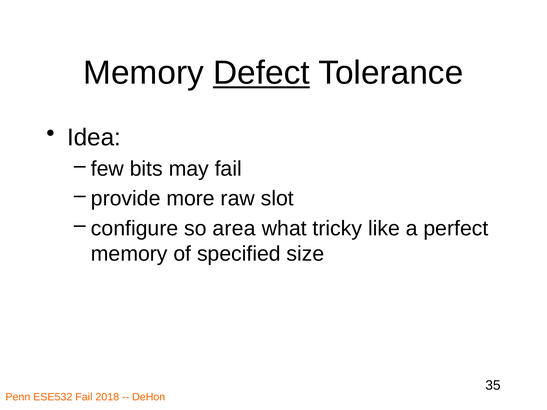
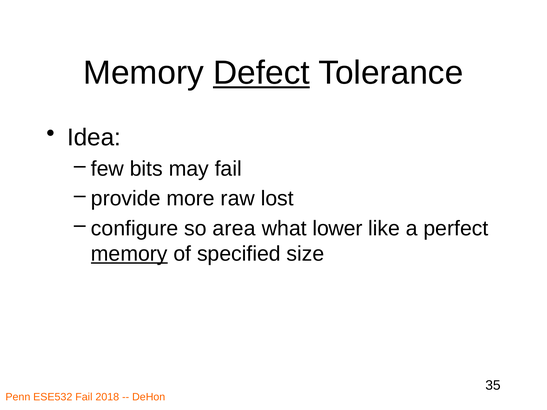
slot: slot -> lost
tricky: tricky -> lower
memory at (129, 254) underline: none -> present
